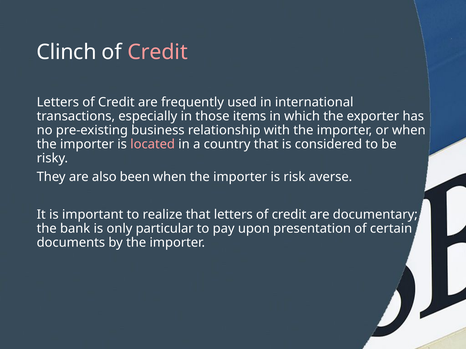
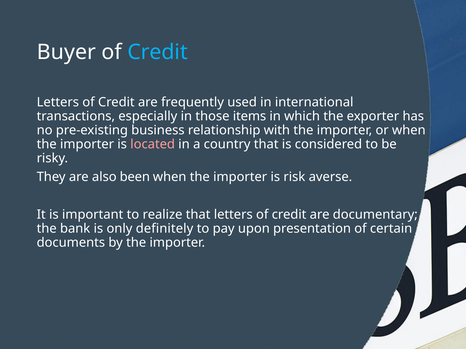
Clinch: Clinch -> Buyer
Credit at (158, 52) colour: pink -> light blue
particular: particular -> definitely
